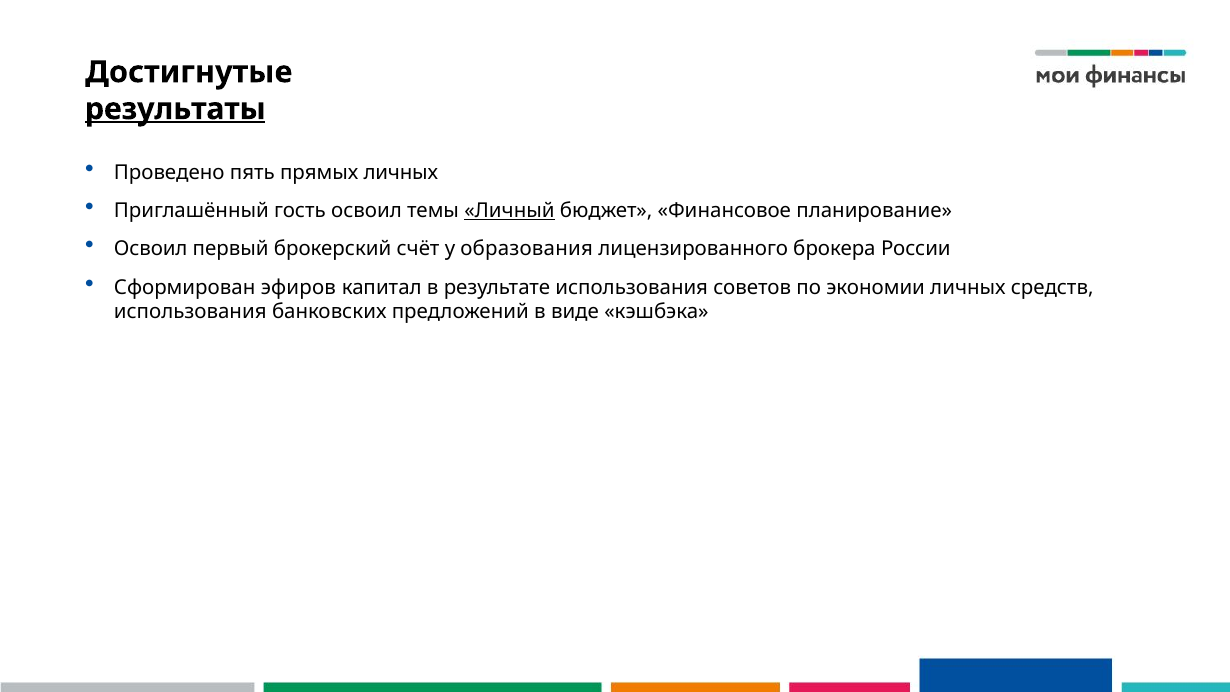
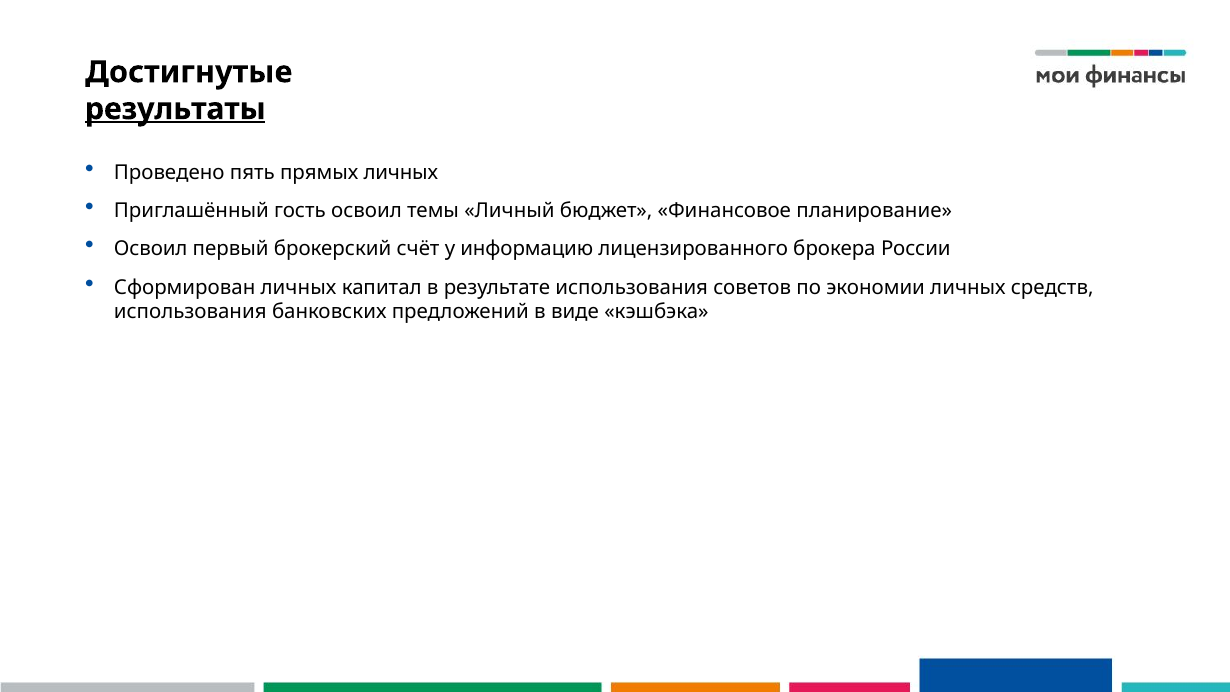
Личный underline: present -> none
образования: образования -> информацию
Сформирован эфиров: эфиров -> личных
